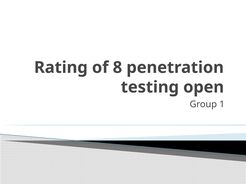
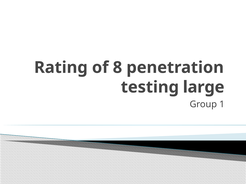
open: open -> large
